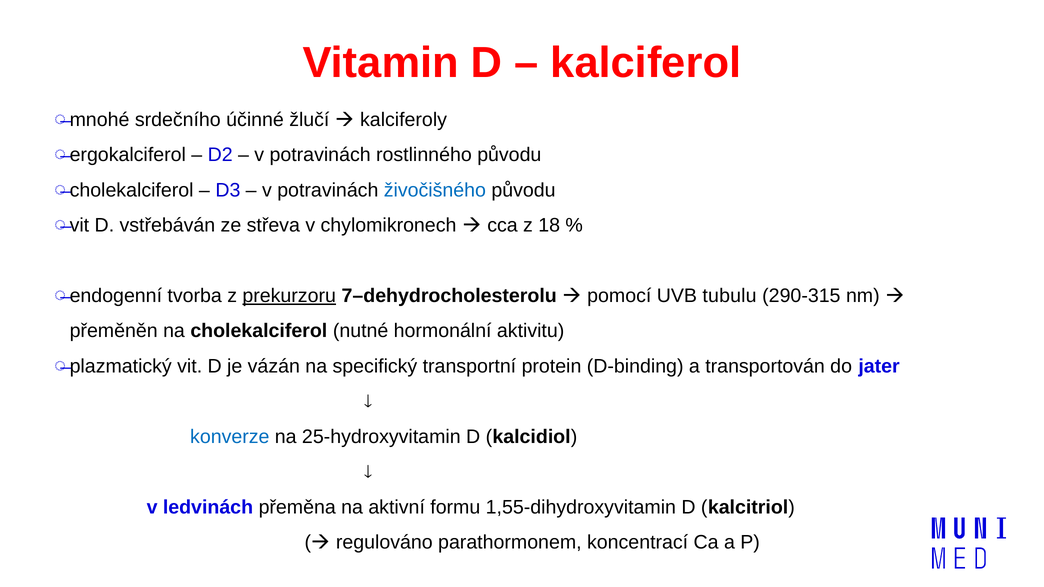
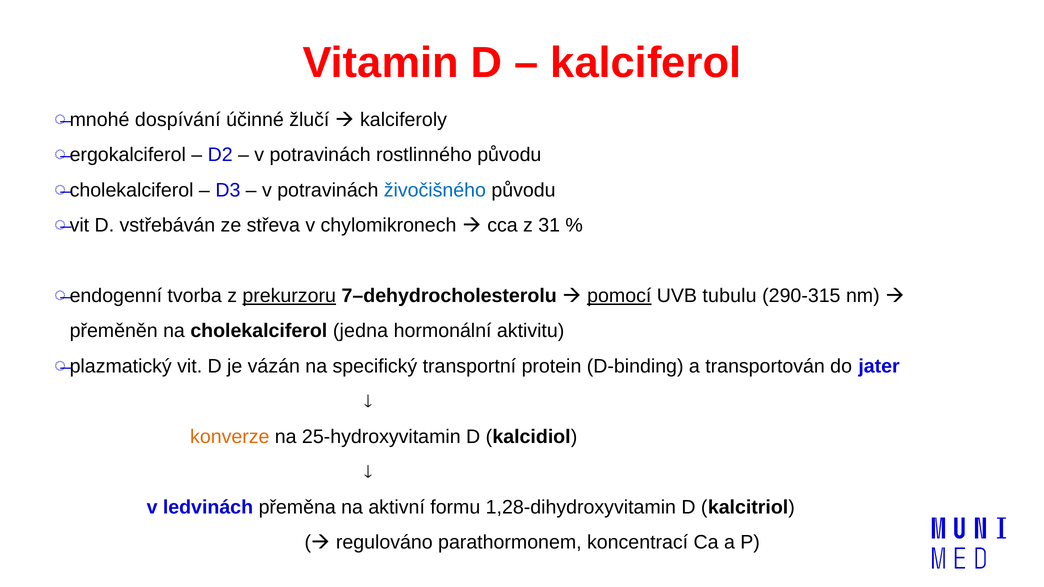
srdečního: srdečního -> dospívání
18: 18 -> 31
pomocí underline: none -> present
nutné: nutné -> jedna
konverze colour: blue -> orange
1,55-dihydroxyvitamin: 1,55-dihydroxyvitamin -> 1,28-dihydroxyvitamin
